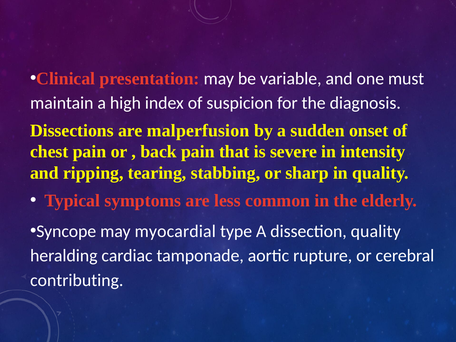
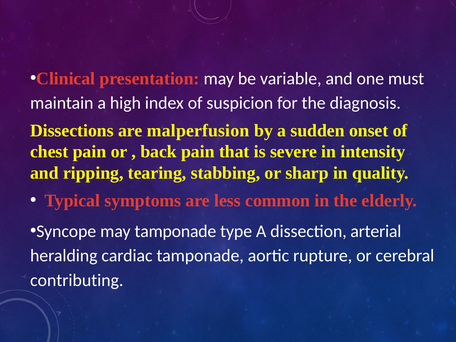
may myocardial: myocardial -> tamponade
dissection quality: quality -> arterial
